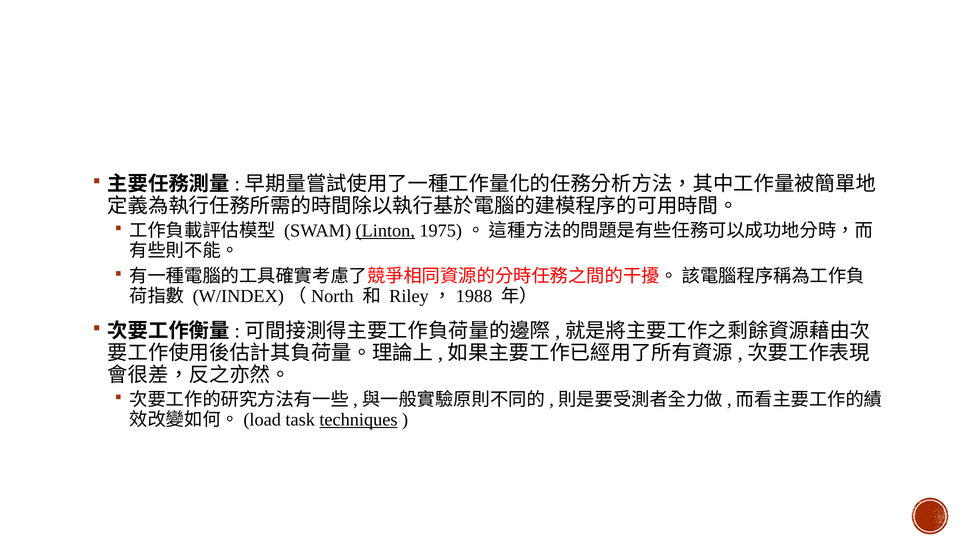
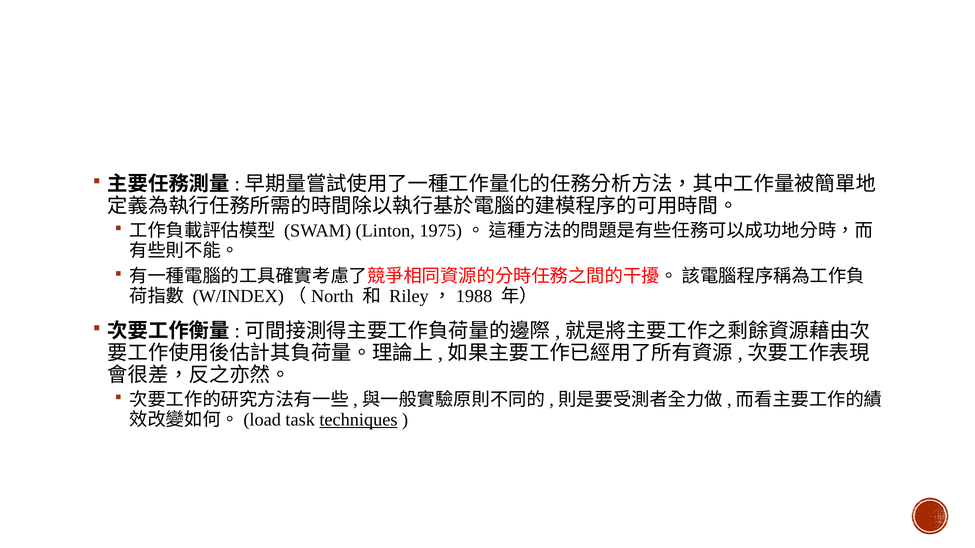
Linton underline: present -> none
